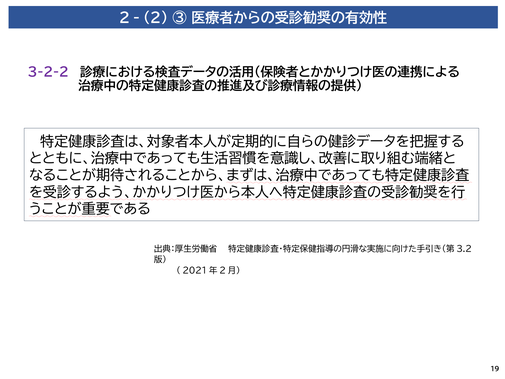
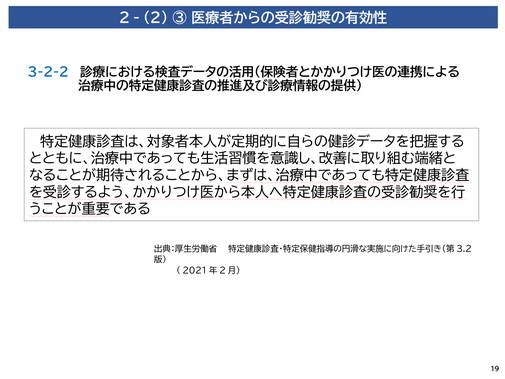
3-2-2 colour: purple -> blue
